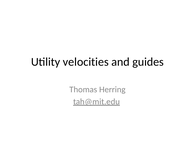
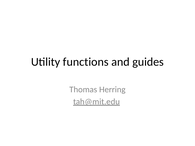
velocities: velocities -> functions
